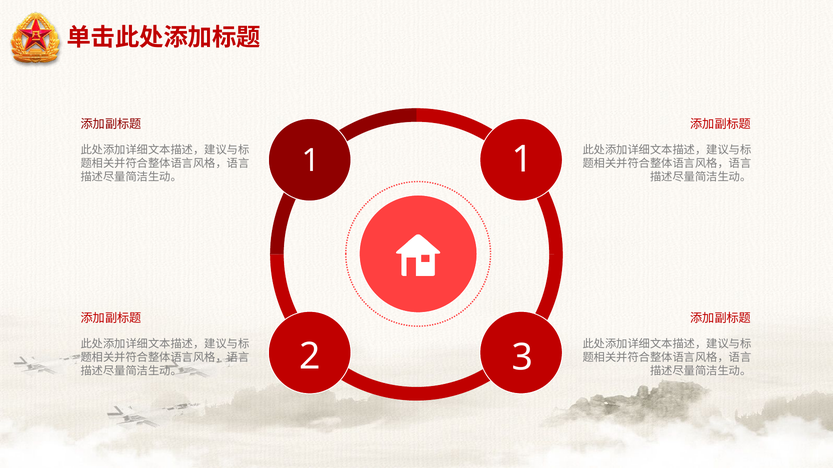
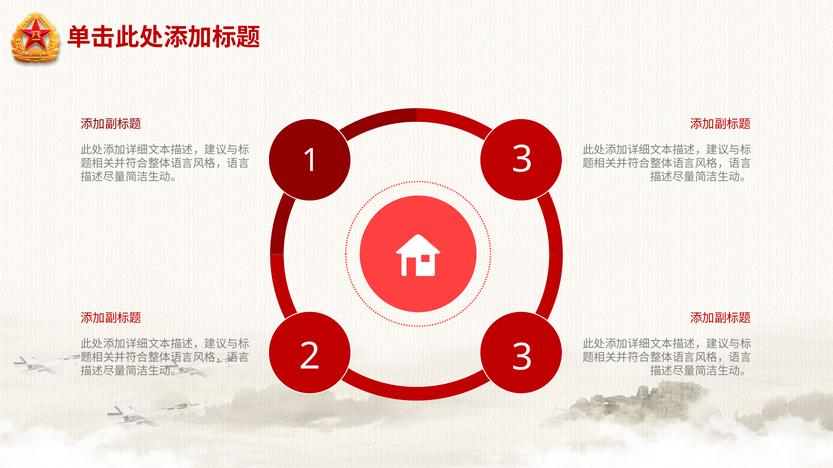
1 1: 1 -> 3
